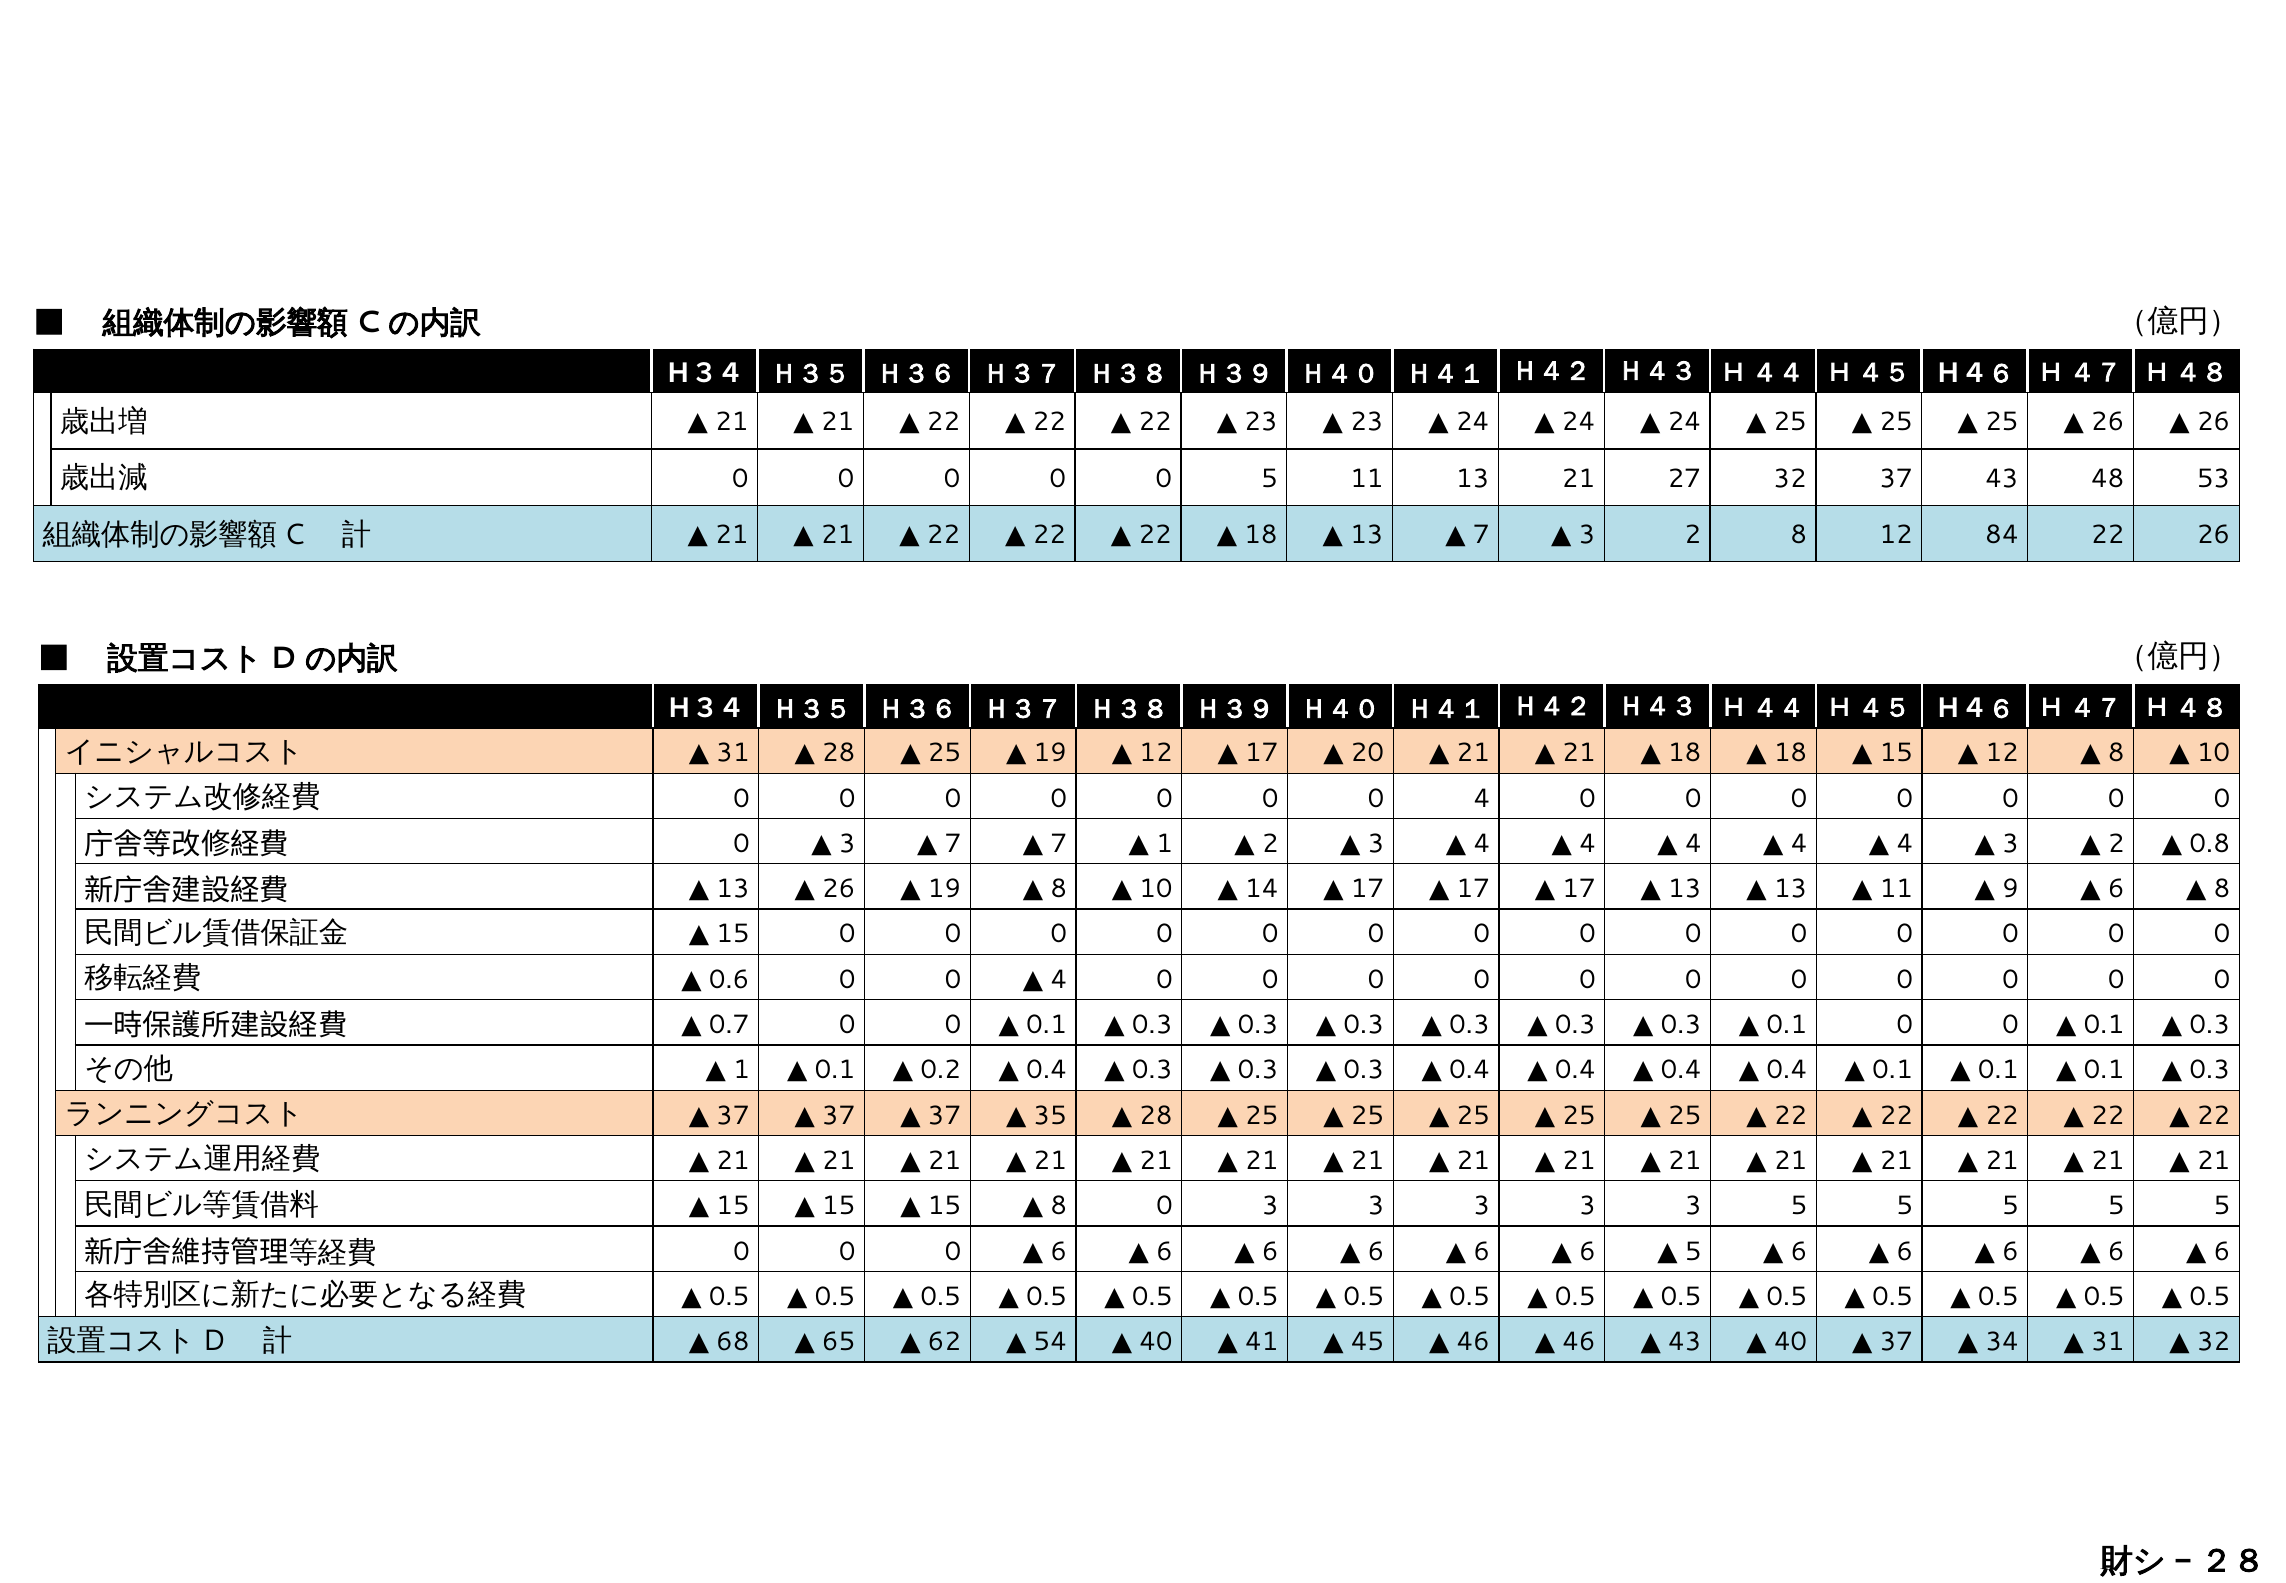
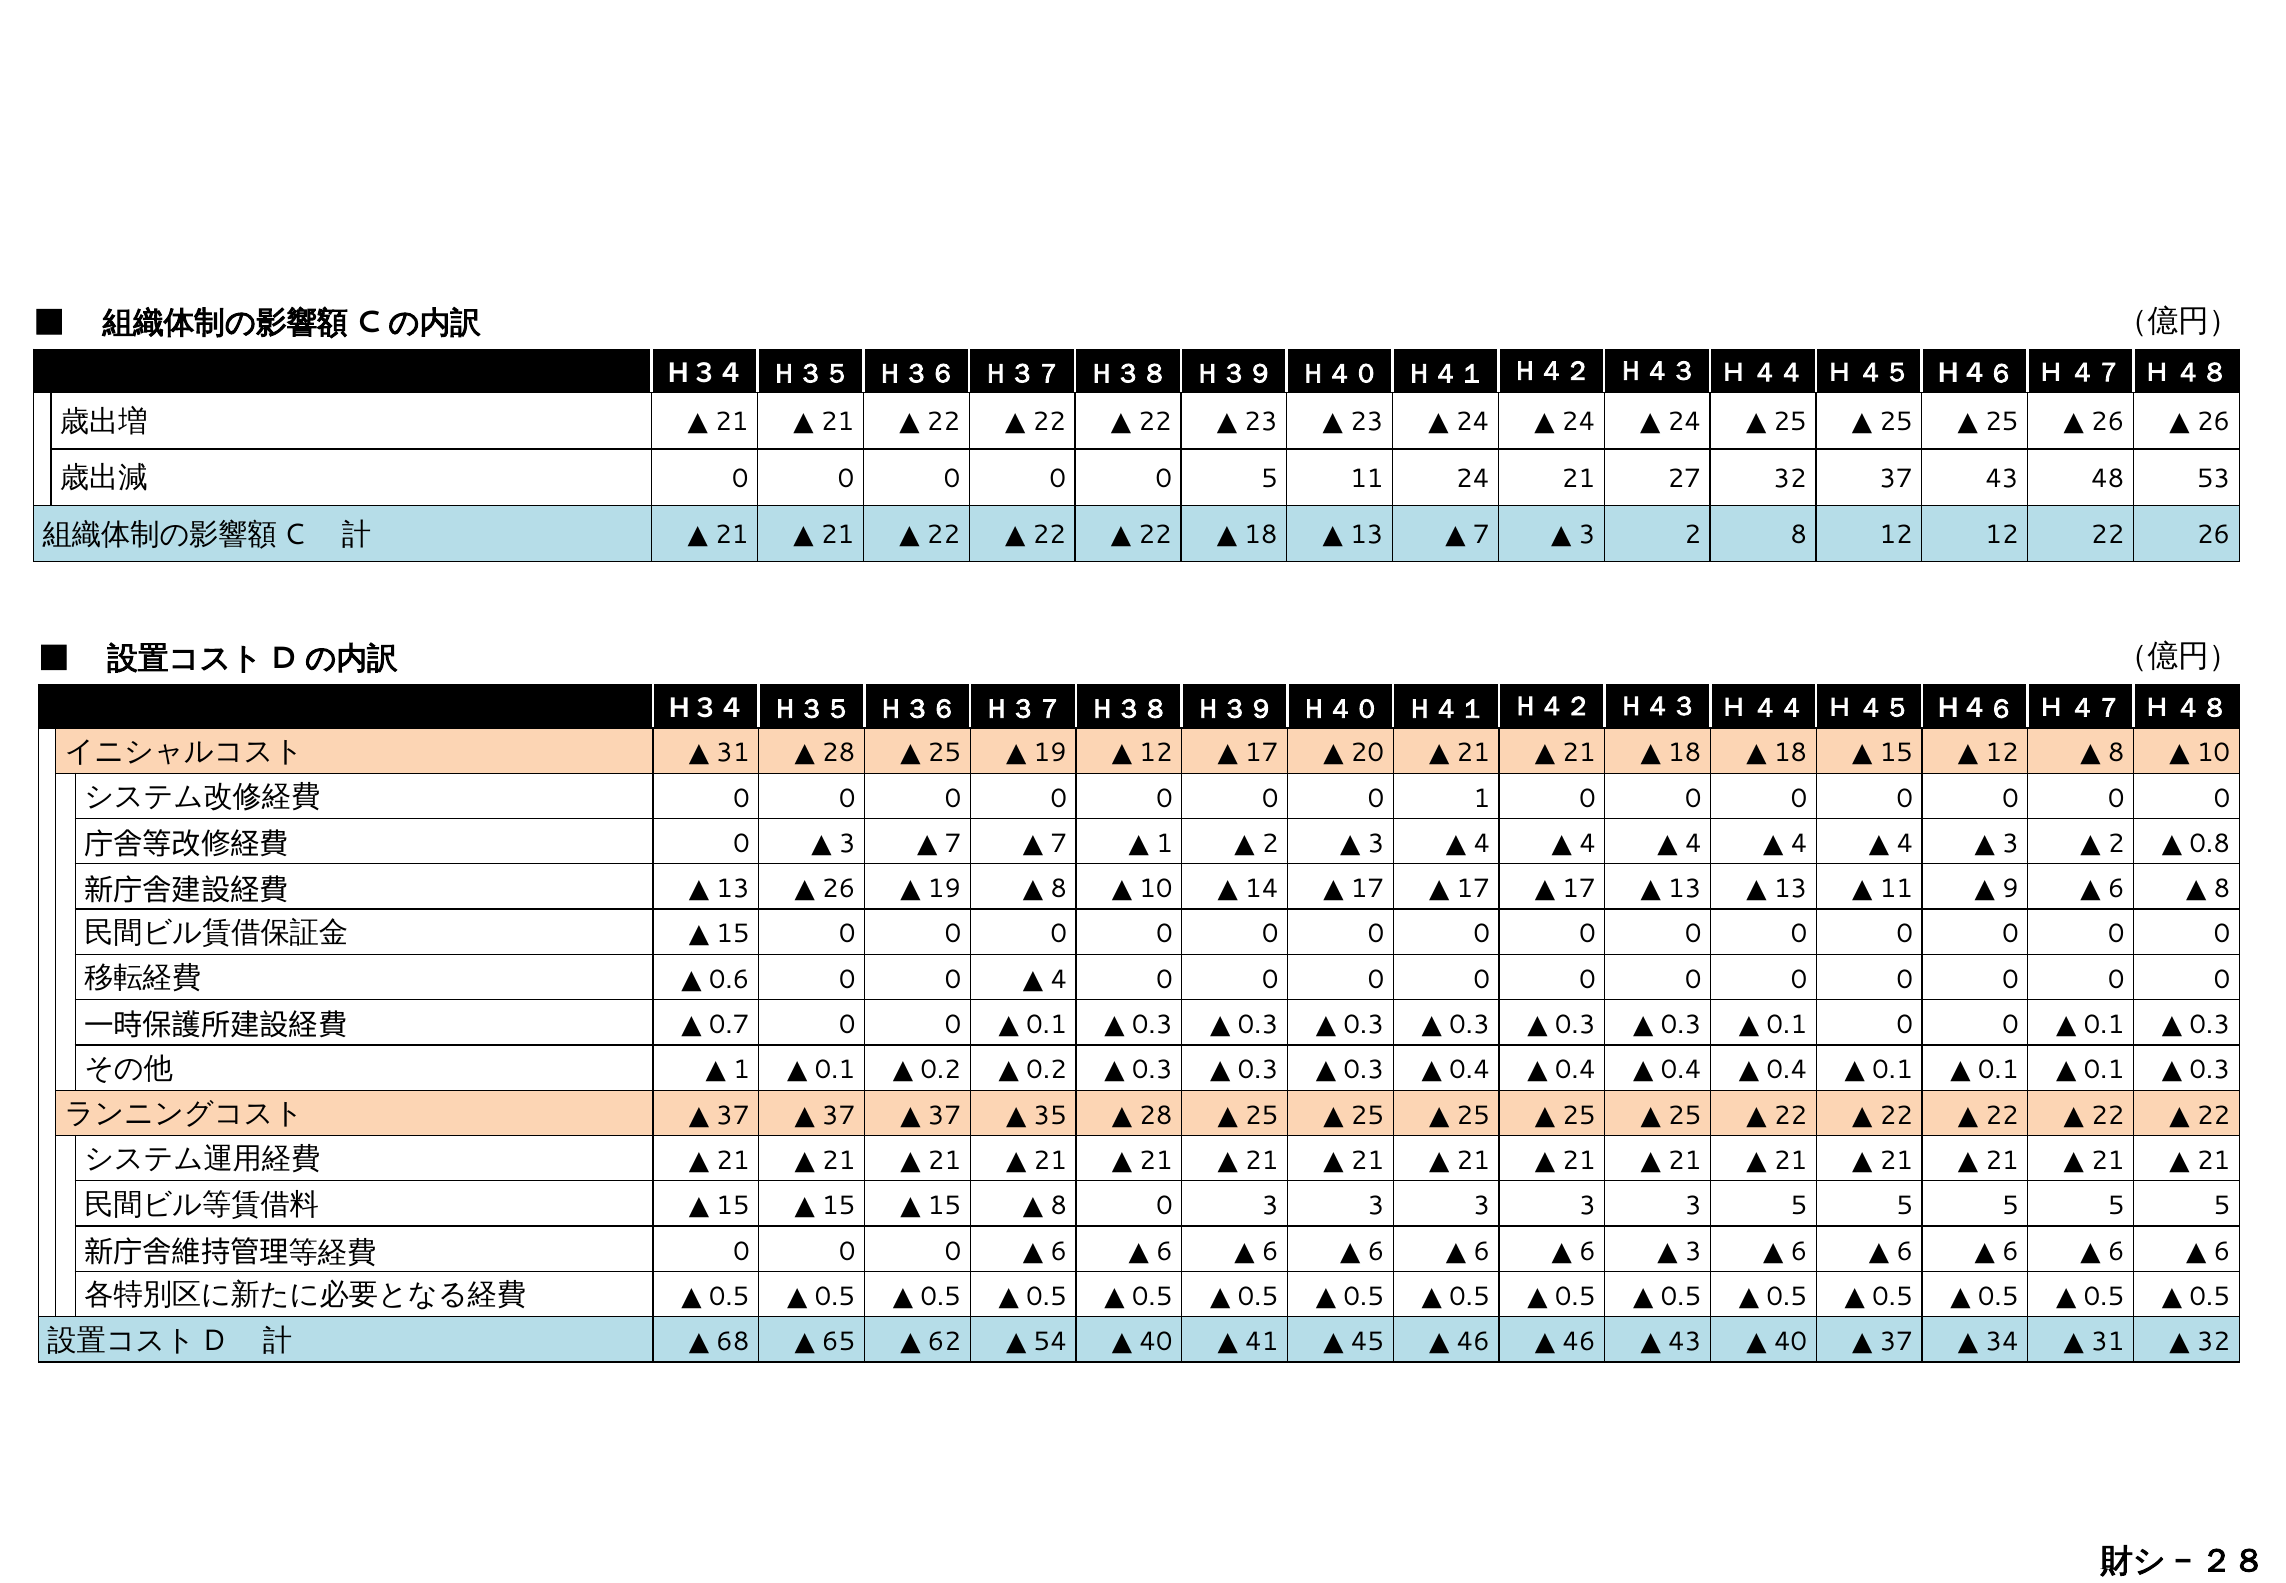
11 13: 13 -> 24
12 84: 84 -> 12
0 4: 4 -> 1
0.4 at (1046, 1070): 0.4 -> 0.2
5 at (1693, 1251): 5 -> 3
